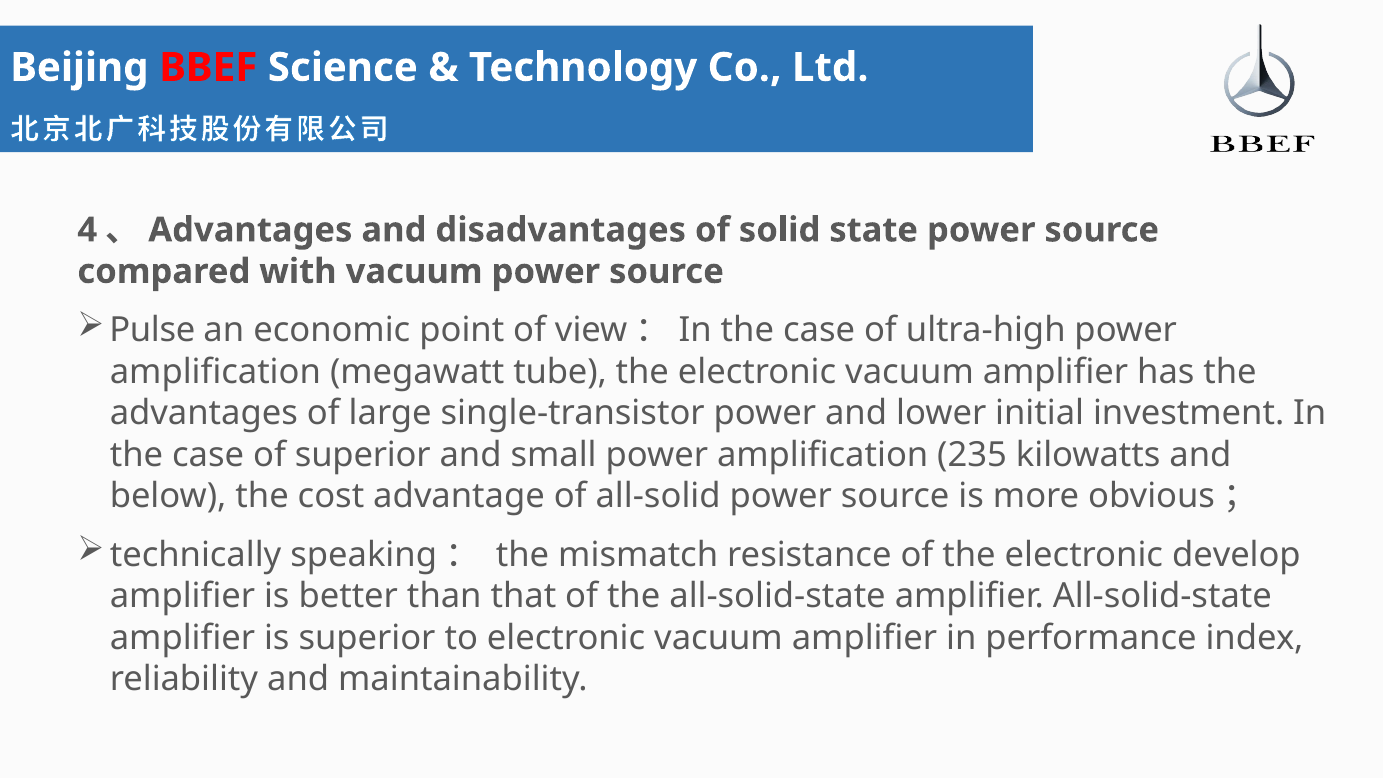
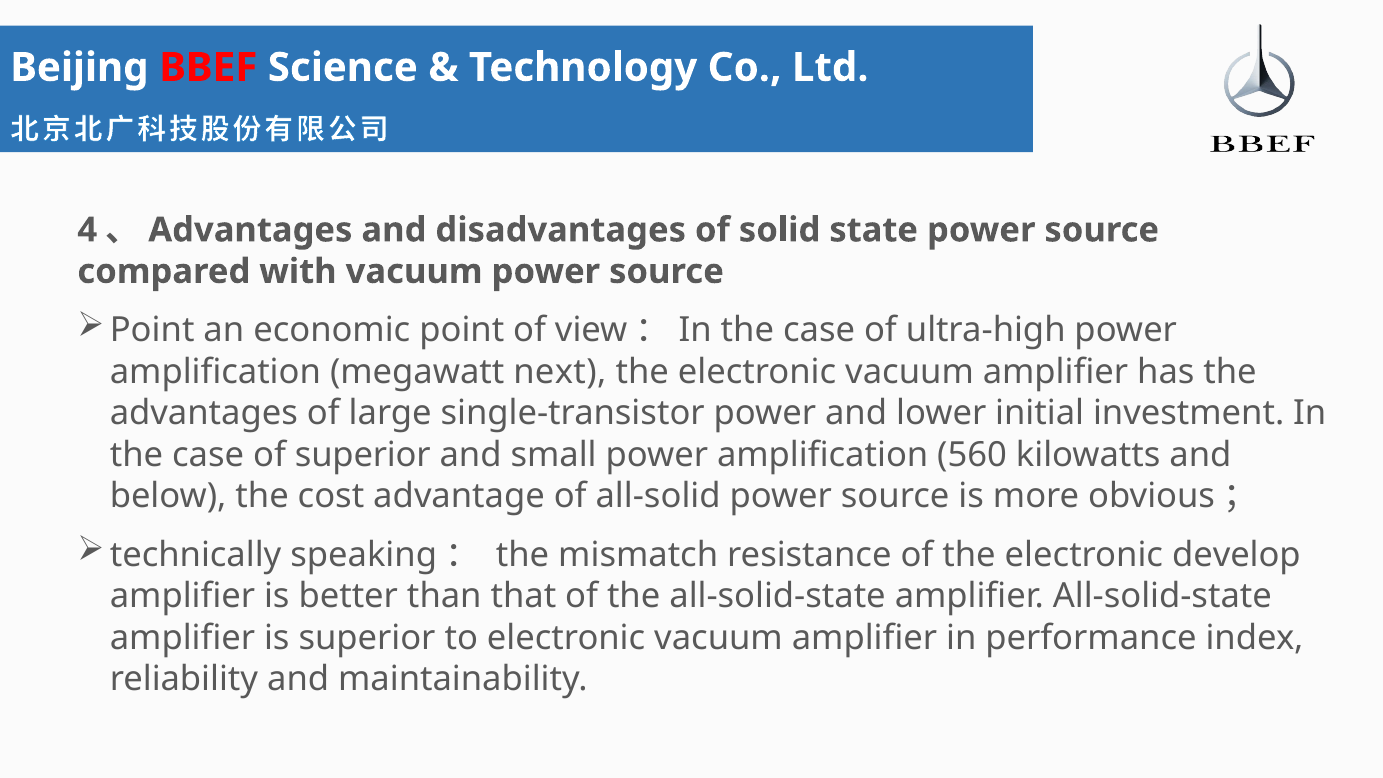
Pulse at (152, 330): Pulse -> Point
tube: tube -> next
235: 235 -> 560
